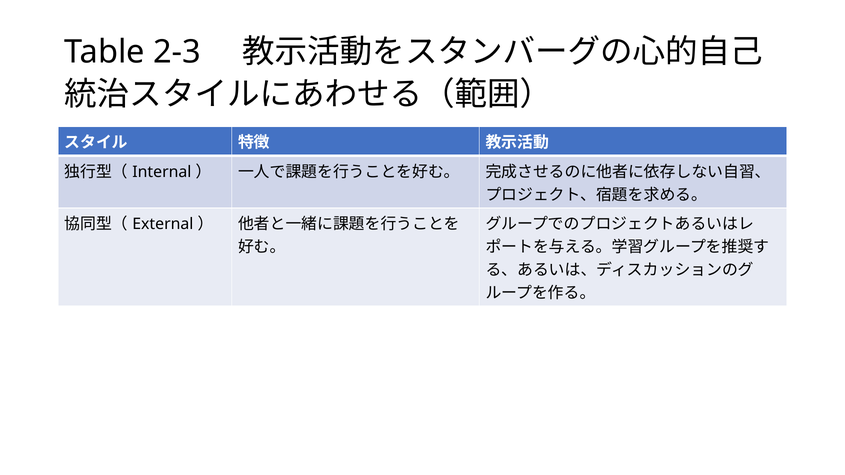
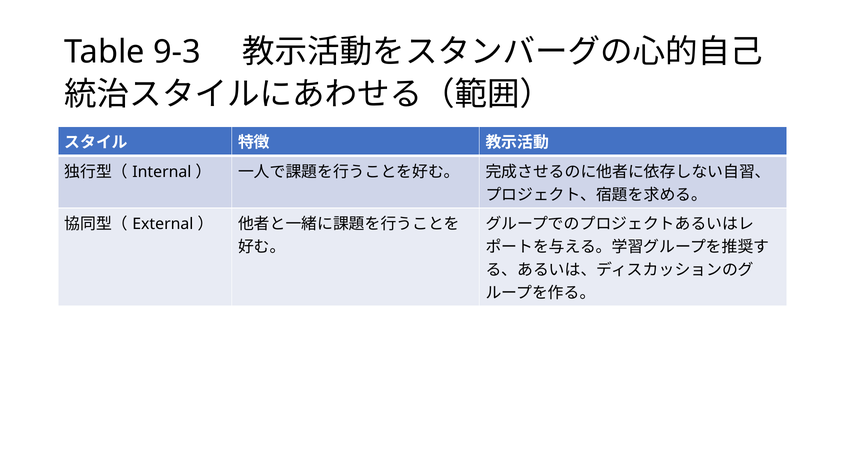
2-3: 2-3 -> 9-3
